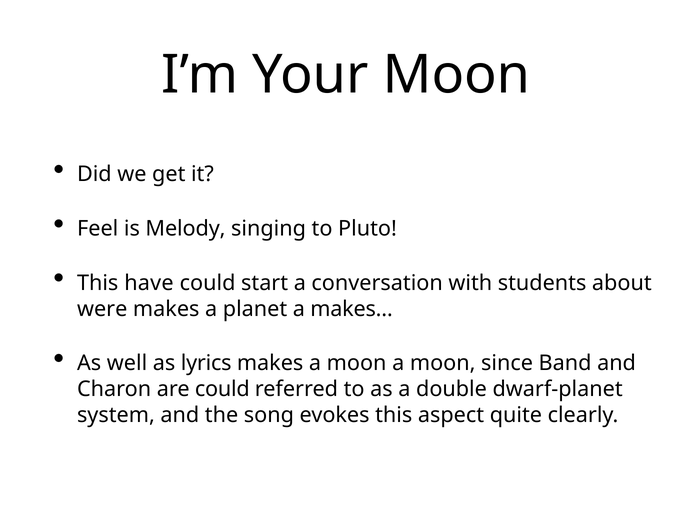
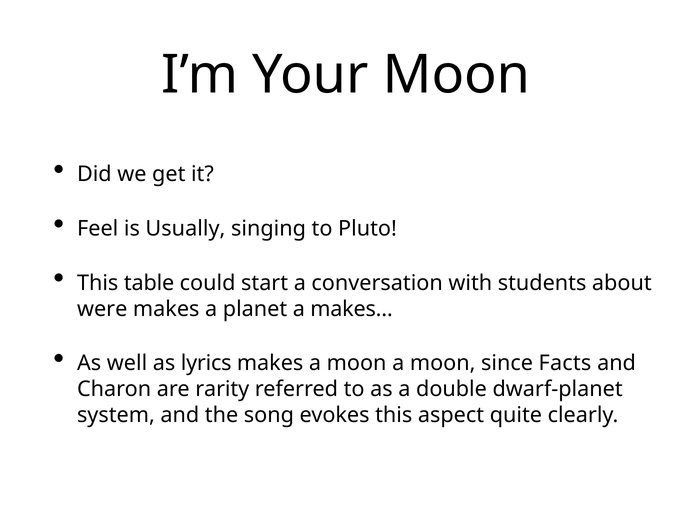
Melody: Melody -> Usually
have: have -> table
Band: Band -> Facts
are could: could -> rarity
